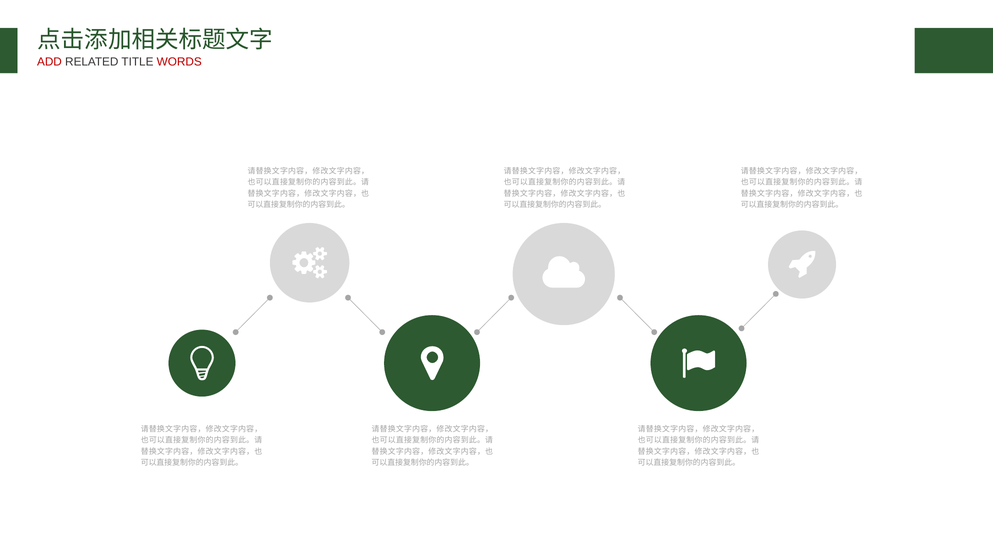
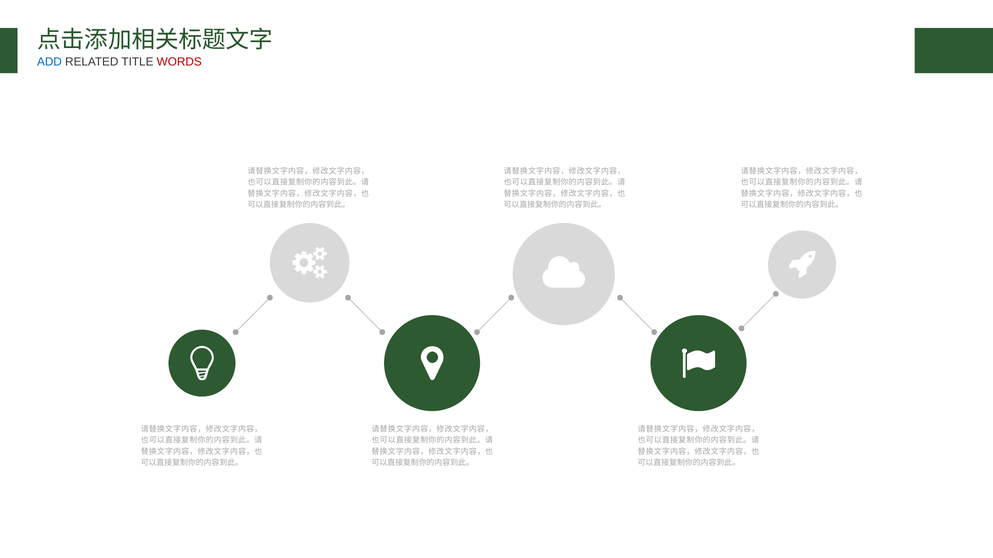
ADD colour: red -> blue
